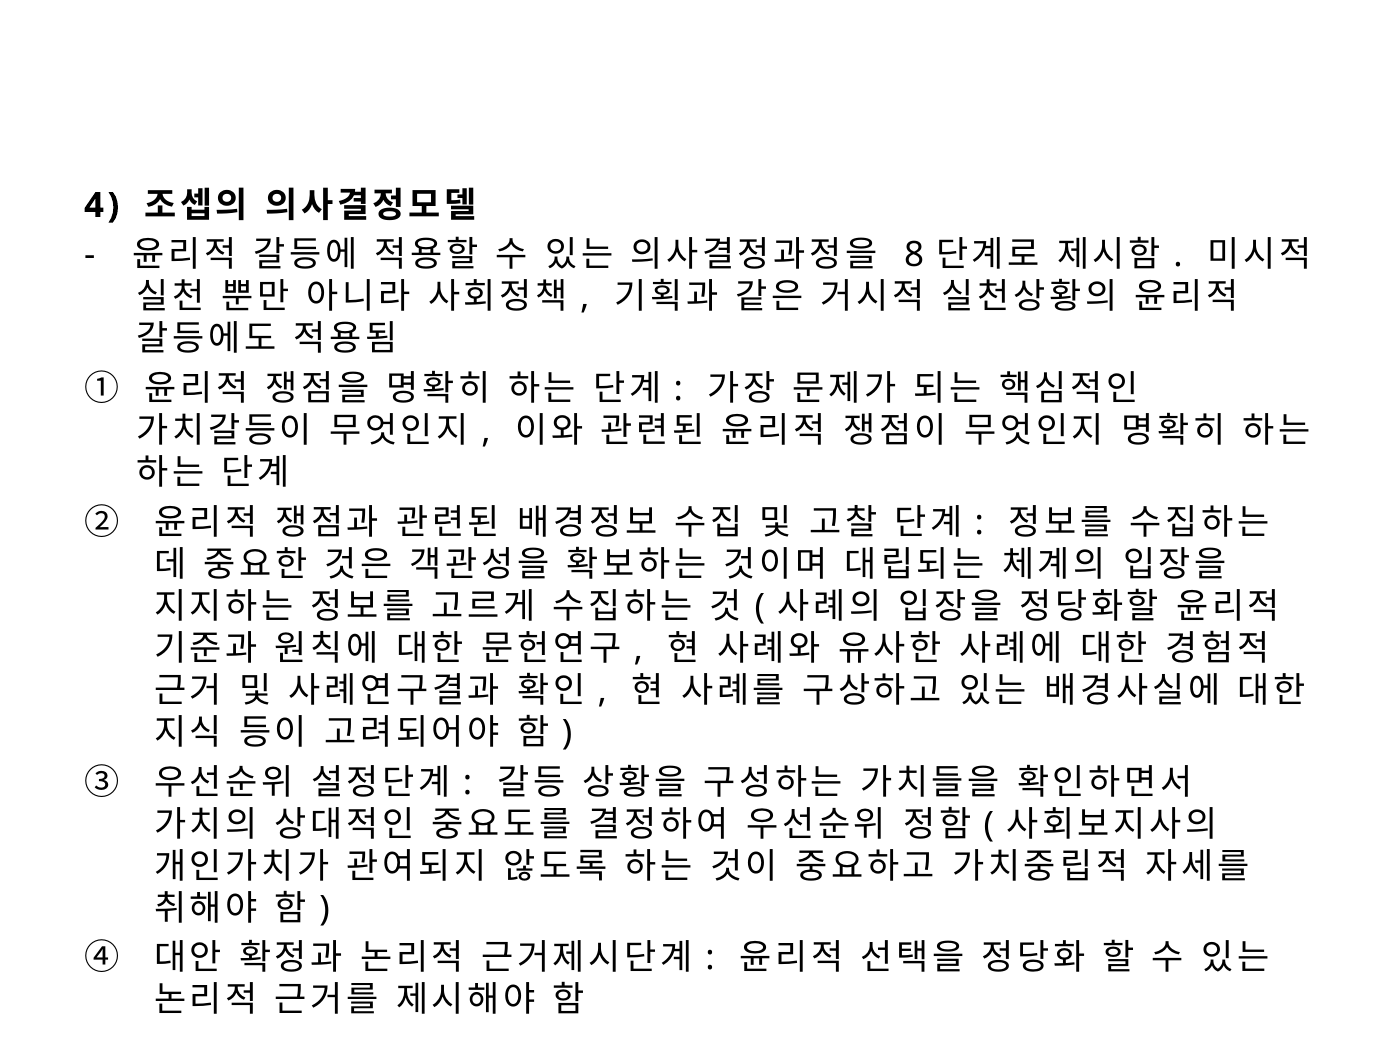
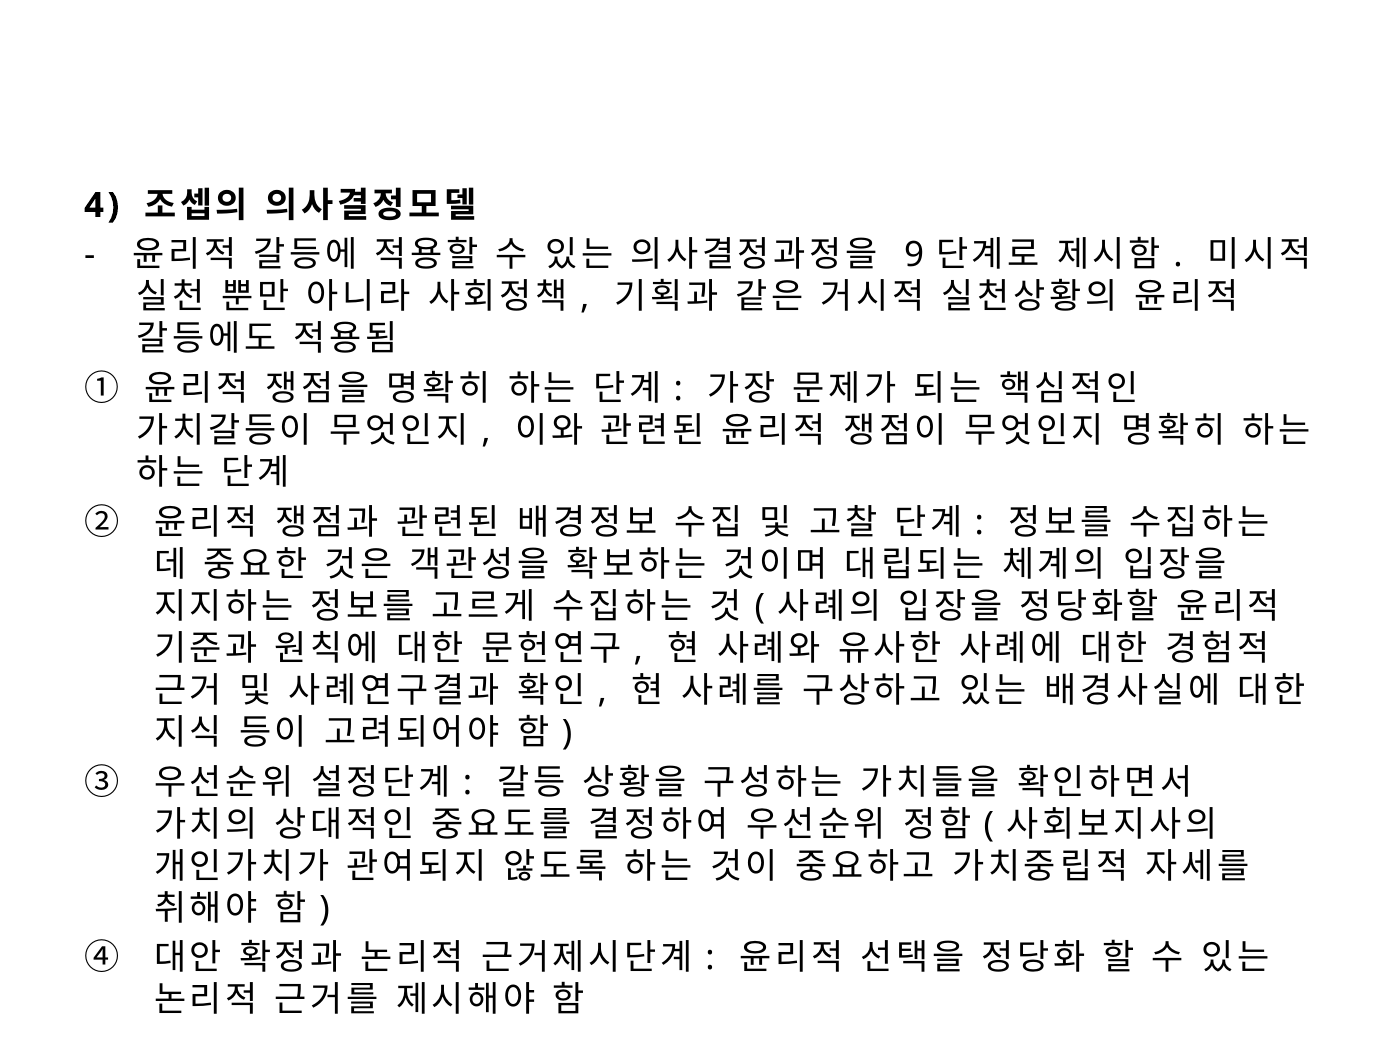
8: 8 -> 9
